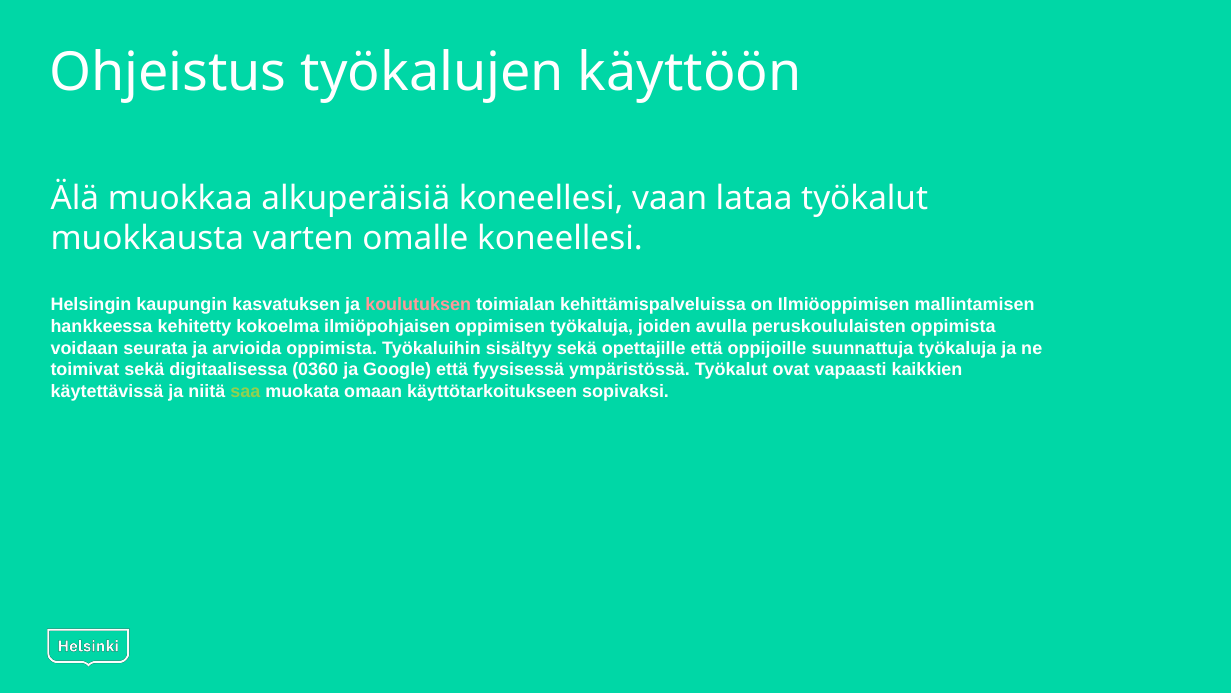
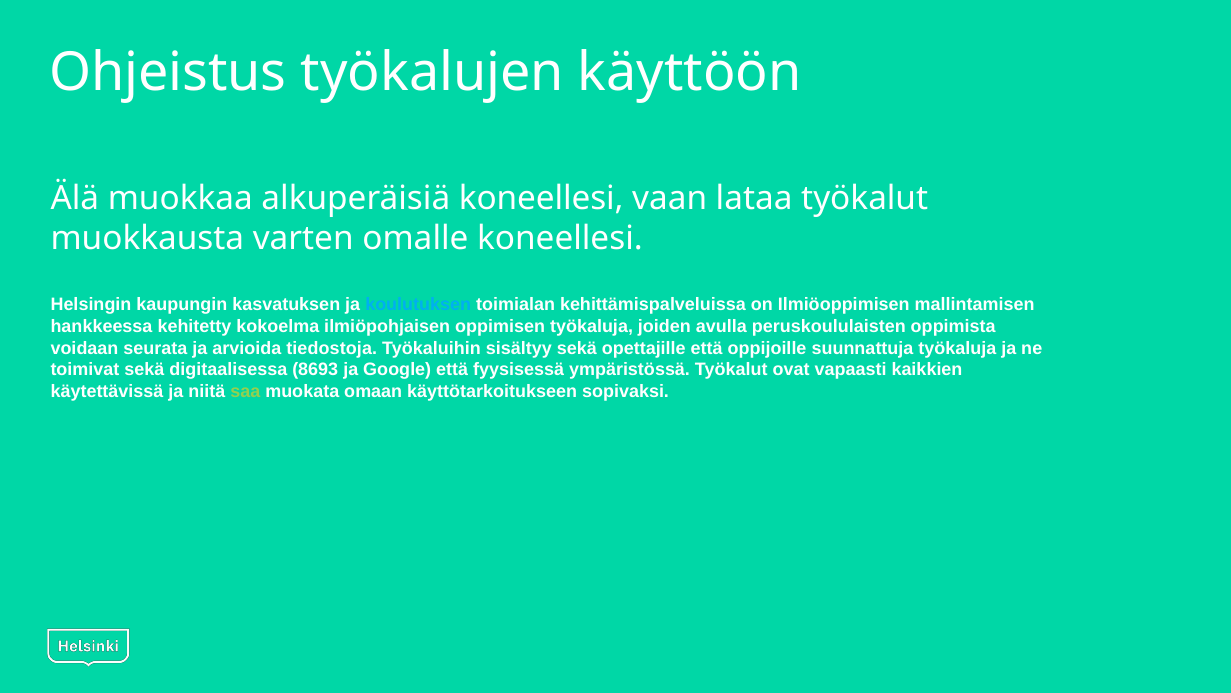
koulutuksen colour: pink -> light blue
arvioida oppimista: oppimista -> tiedostoja
0360: 0360 -> 8693
